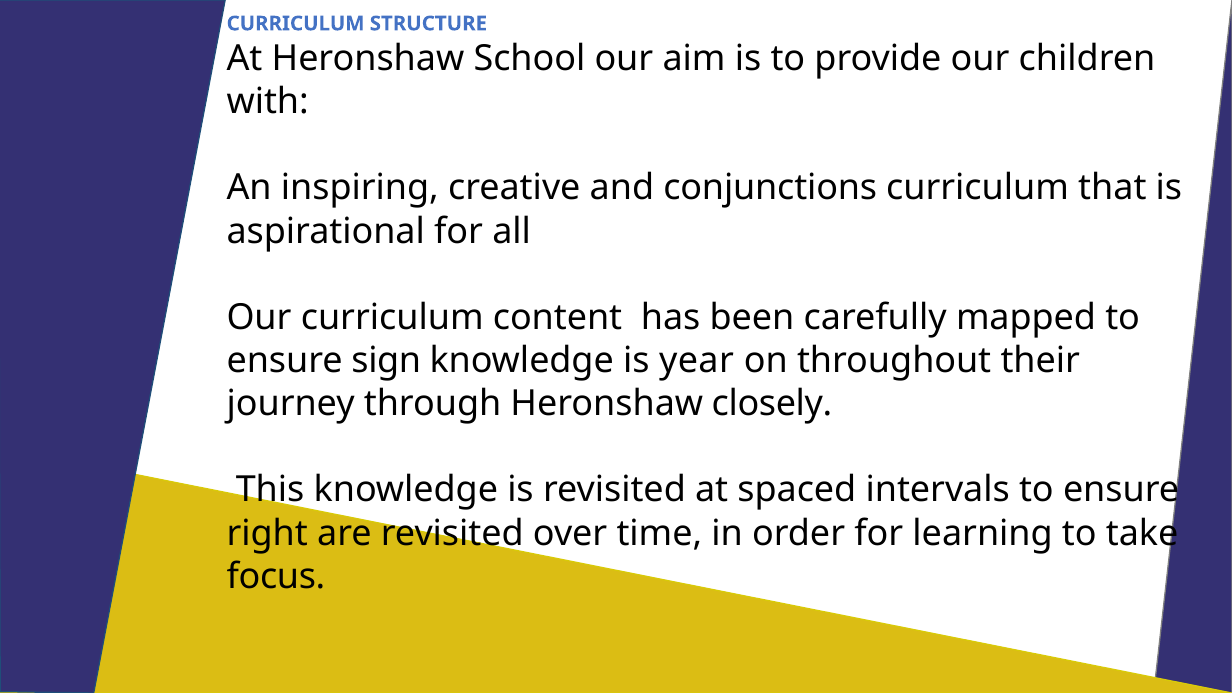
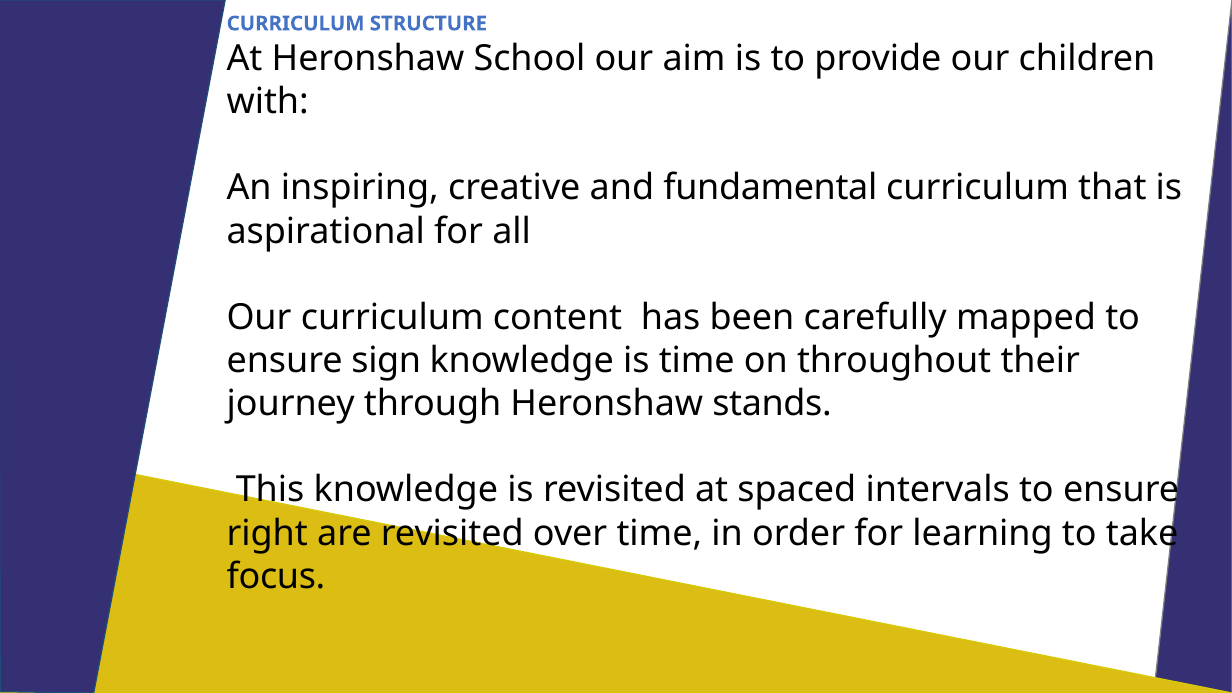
conjunctions: conjunctions -> fundamental
is year: year -> time
closely: closely -> stands
